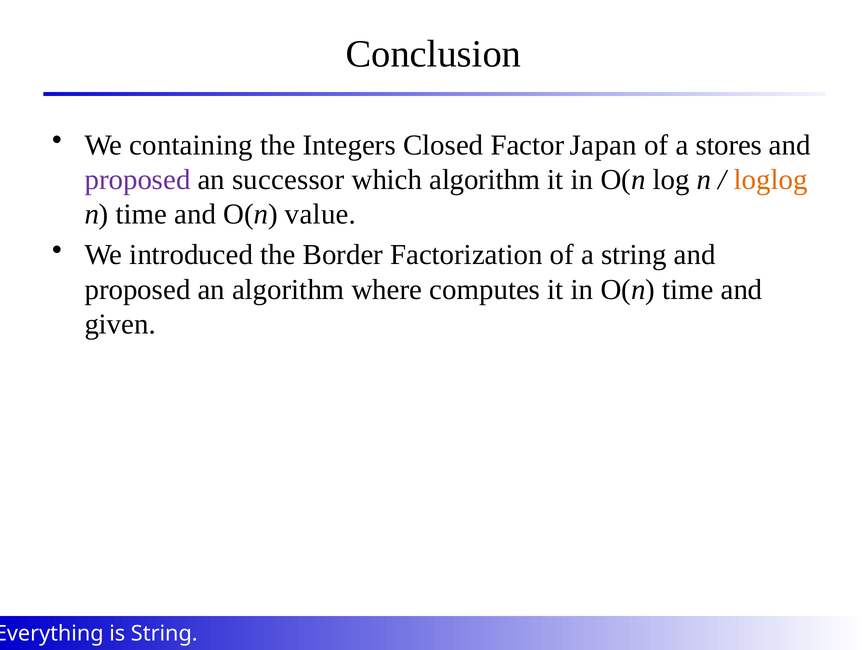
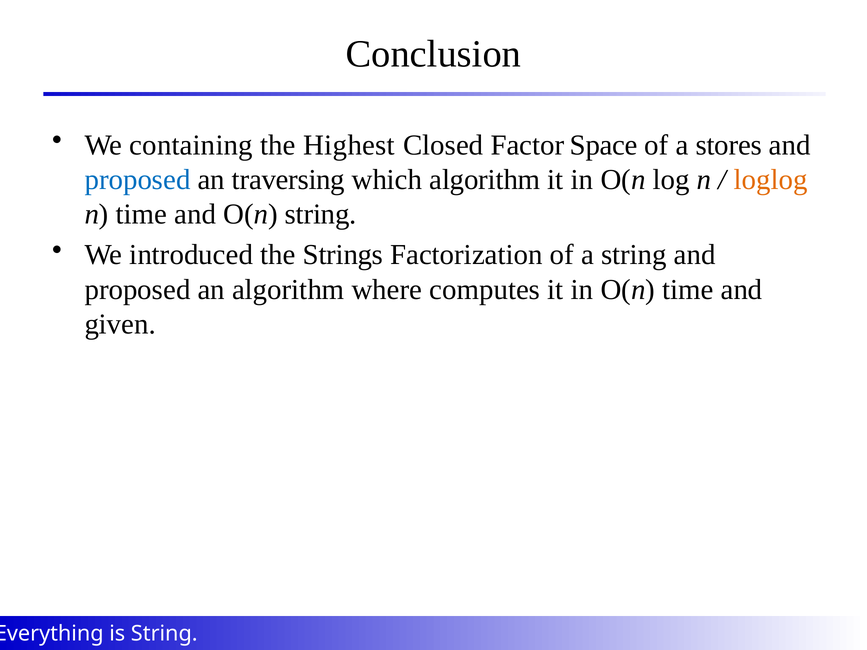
Integers: Integers -> Highest
Japan: Japan -> Space
proposed at (138, 180) colour: purple -> blue
successor: successor -> traversing
O(n value: value -> string
Border: Border -> Strings
